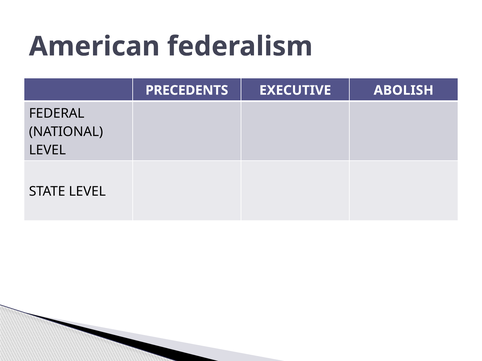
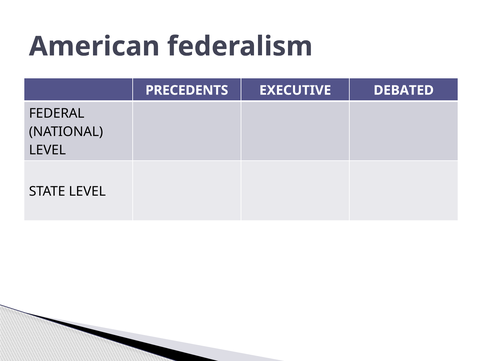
ABOLISH: ABOLISH -> DEBATED
